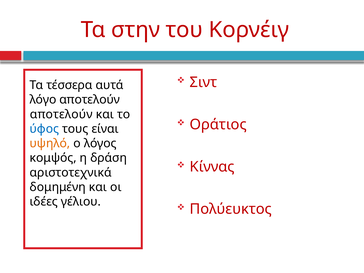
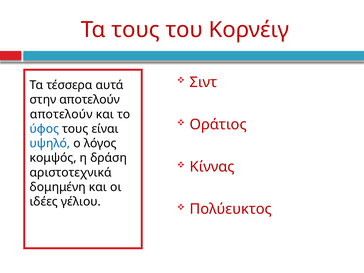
Τα στην: στην -> τους
λόγο: λόγο -> στην
υψηλό colour: orange -> blue
